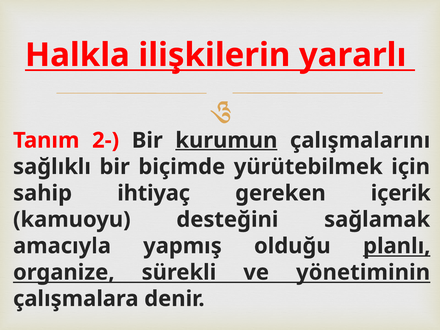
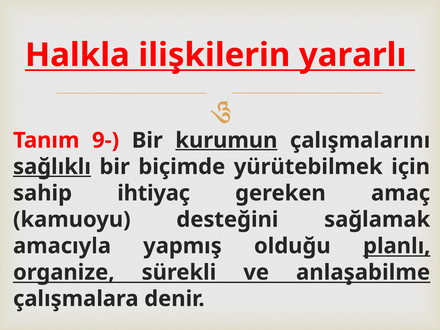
2-: 2- -> 9-
sağlıklı underline: none -> present
içerik: içerik -> amaç
yönetiminin: yönetiminin -> anlaşabilme
